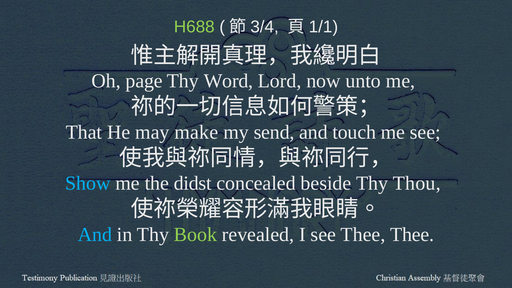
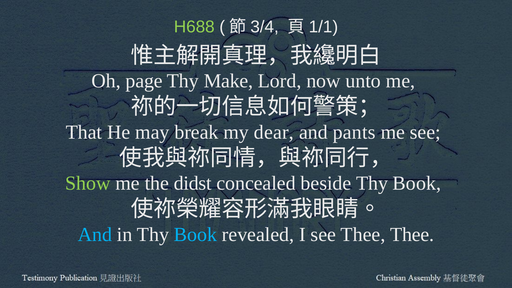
Word: Word -> Make
make: make -> break
send: send -> dear
touch: touch -> pants
Show colour: light blue -> light green
Thou at (417, 183): Thou -> Book
Book at (195, 235) colour: light green -> light blue
